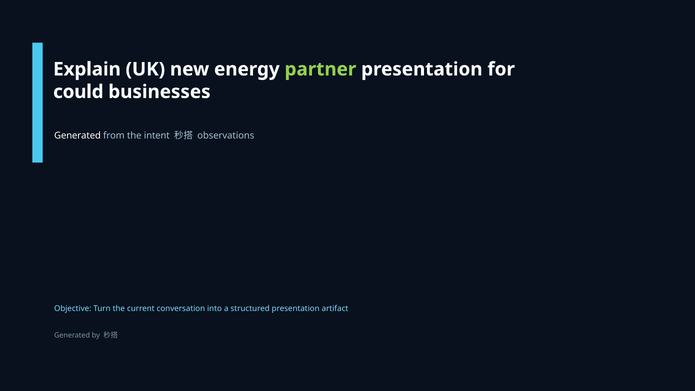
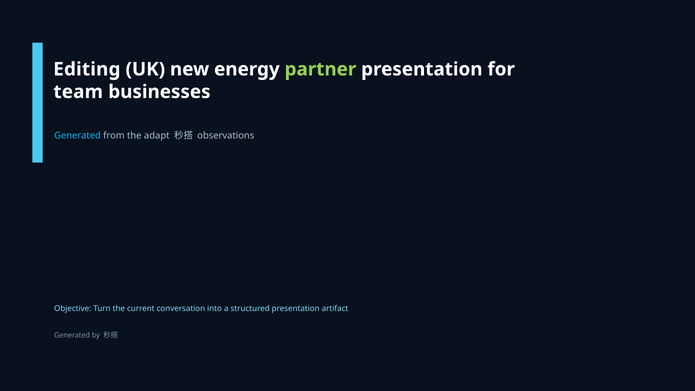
Explain: Explain -> Editing
could: could -> team
Generated at (78, 136) colour: white -> light blue
intent: intent -> adapt
